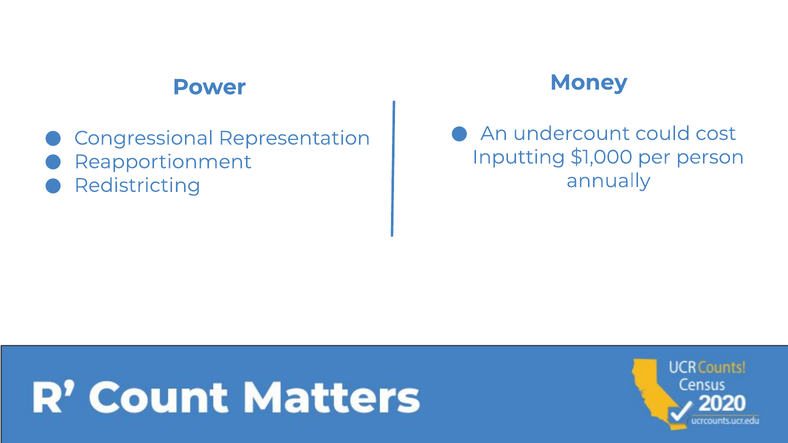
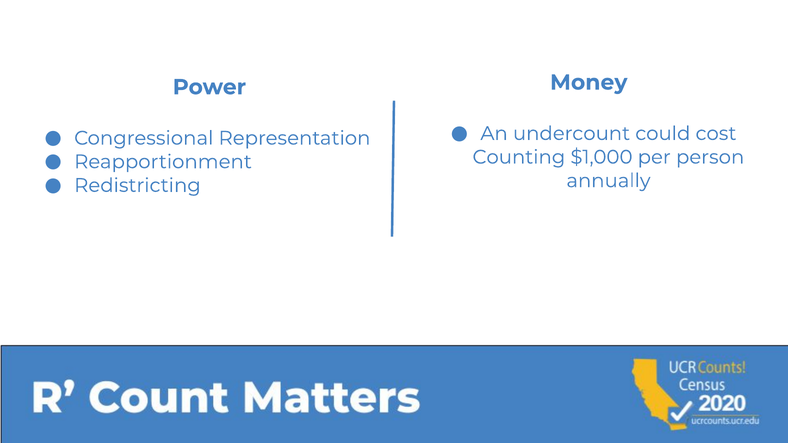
Inputting: Inputting -> Counting
